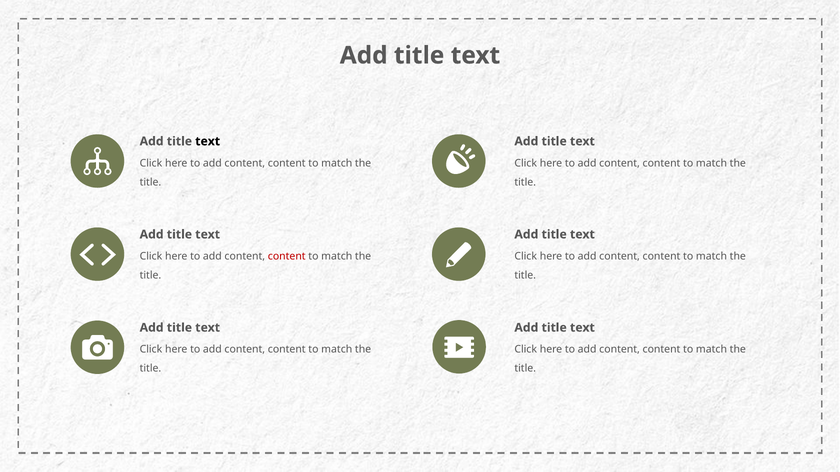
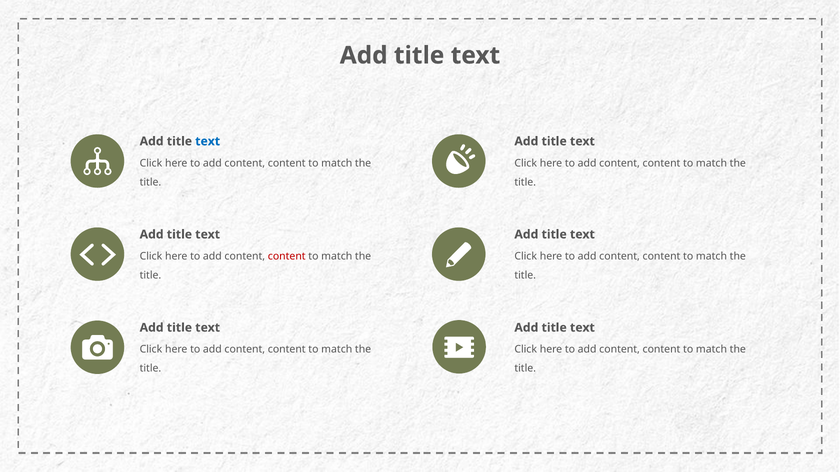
text at (208, 141) colour: black -> blue
